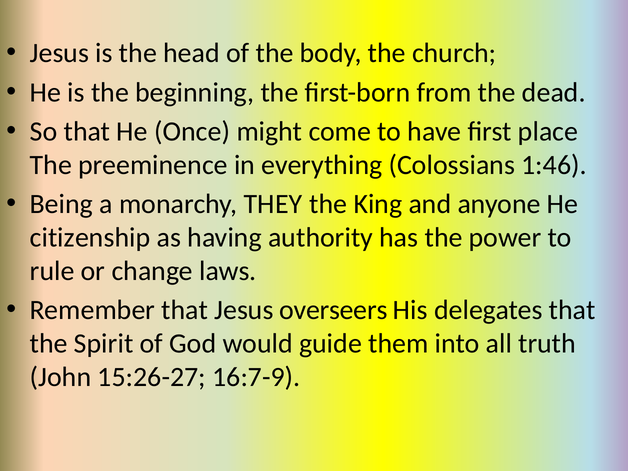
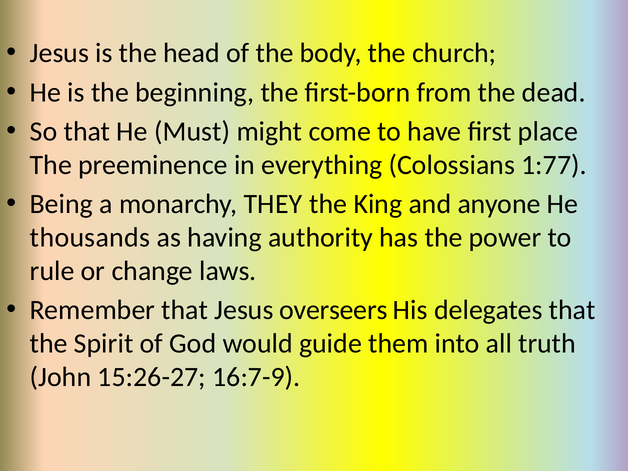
Once: Once -> Must
1:46: 1:46 -> 1:77
citizenship: citizenship -> thousands
